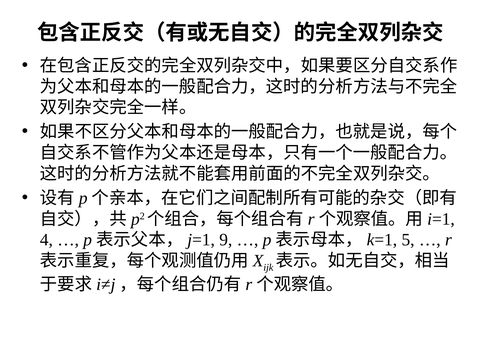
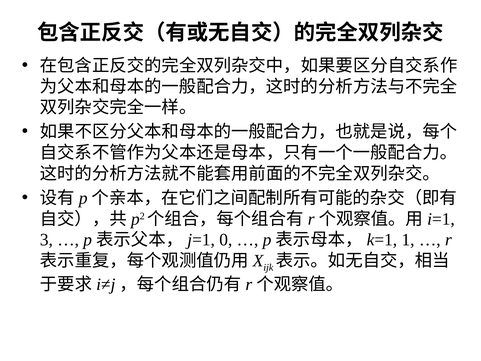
4: 4 -> 3
9: 9 -> 0
5: 5 -> 1
